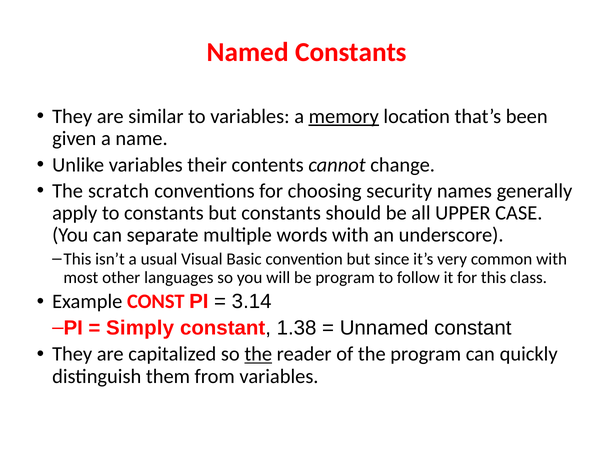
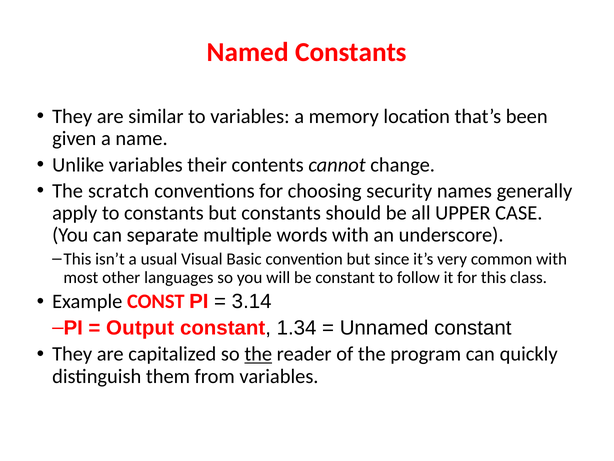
memory underline: present -> none
be program: program -> constant
Simply: Simply -> Output
1.38: 1.38 -> 1.34
